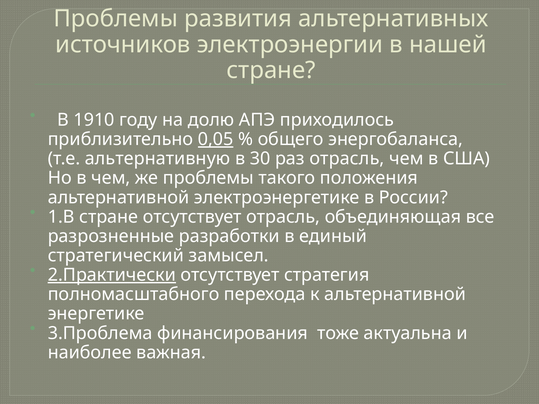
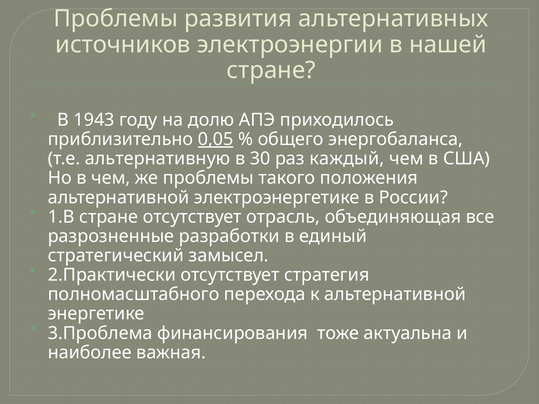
1910: 1910 -> 1943
раз отрасль: отрасль -> каждый
2.Практически underline: present -> none
